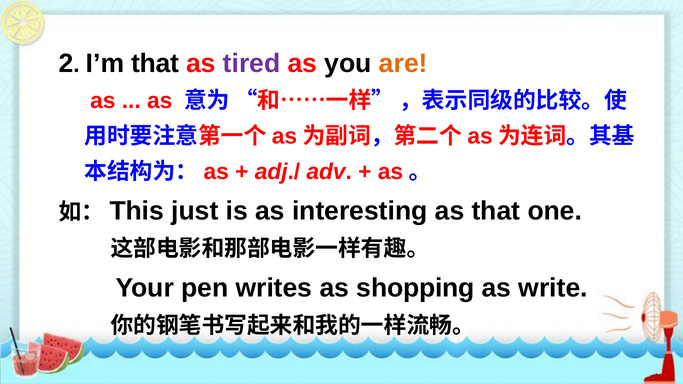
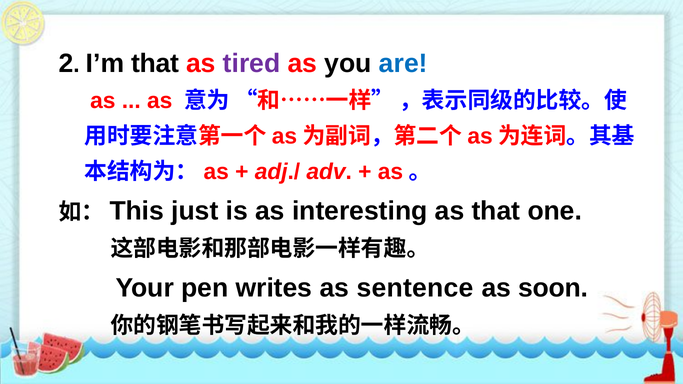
are colour: orange -> blue
shopping: shopping -> sentence
write: write -> soon
